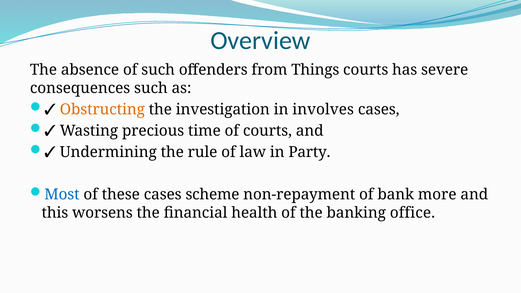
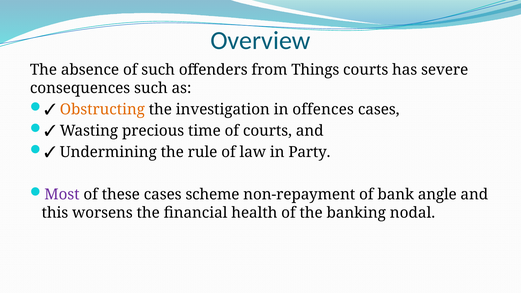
involves: involves -> offences
Most colour: blue -> purple
more: more -> angle
office: office -> nodal
